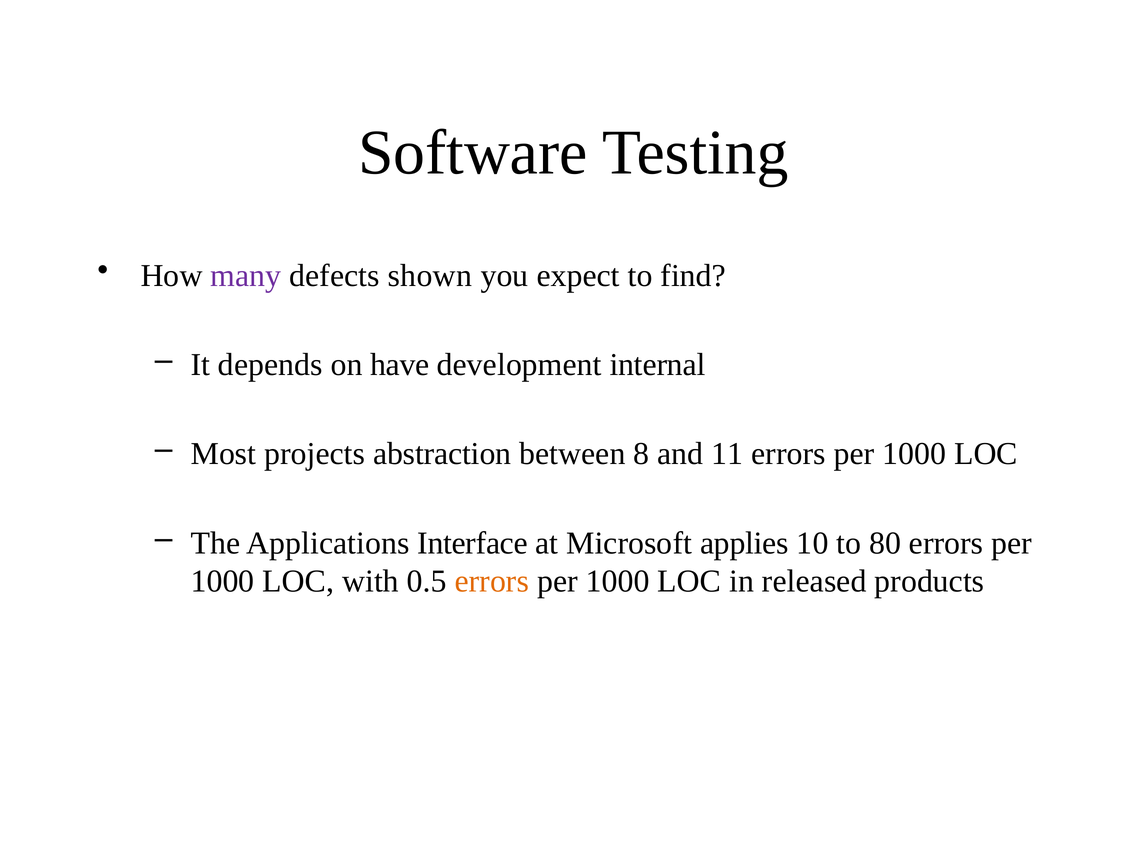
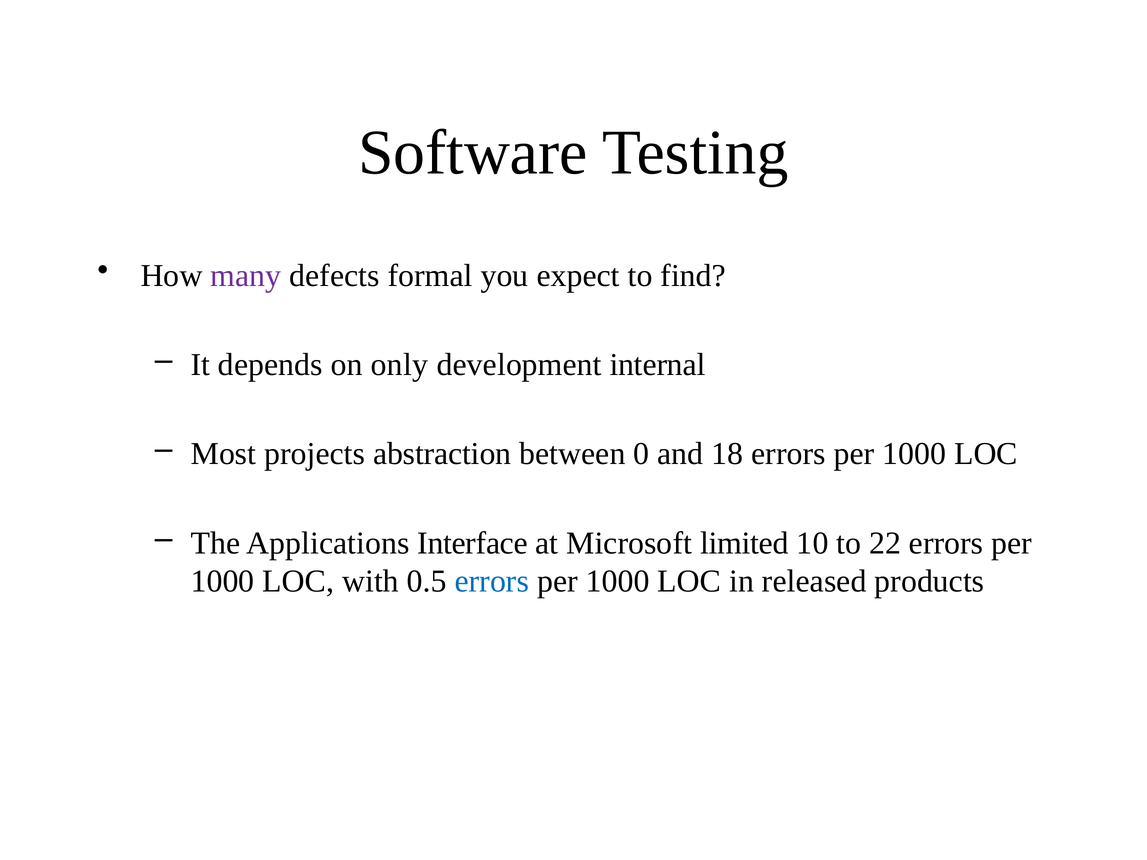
shown: shown -> formal
have: have -> only
8: 8 -> 0
11: 11 -> 18
applies: applies -> limited
80: 80 -> 22
errors at (492, 582) colour: orange -> blue
